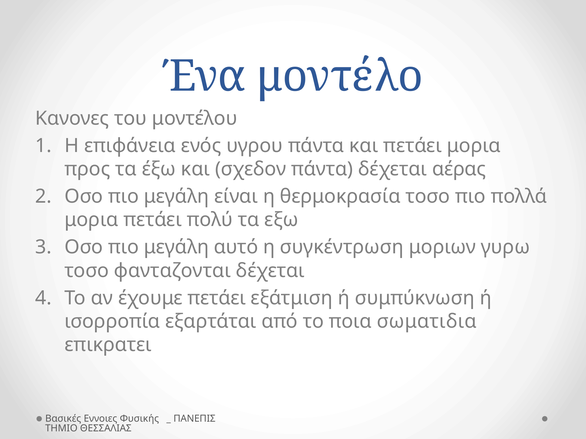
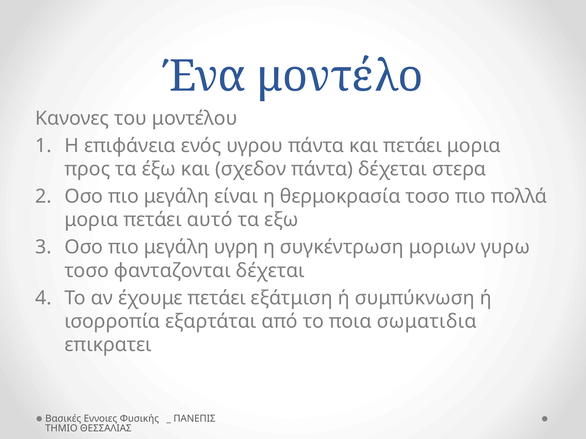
αέρας: αέρας -> στερα
πολύ: πολύ -> αυτό
αυτό: αυτό -> υγρη
